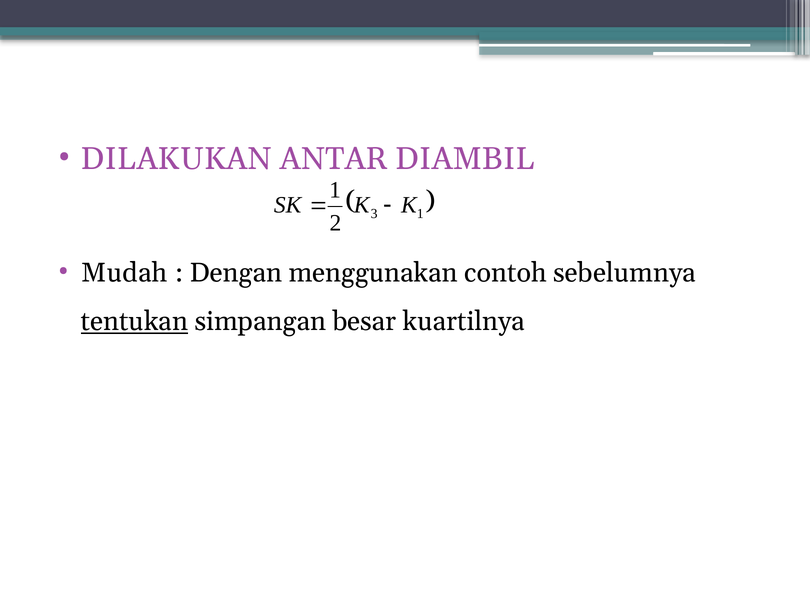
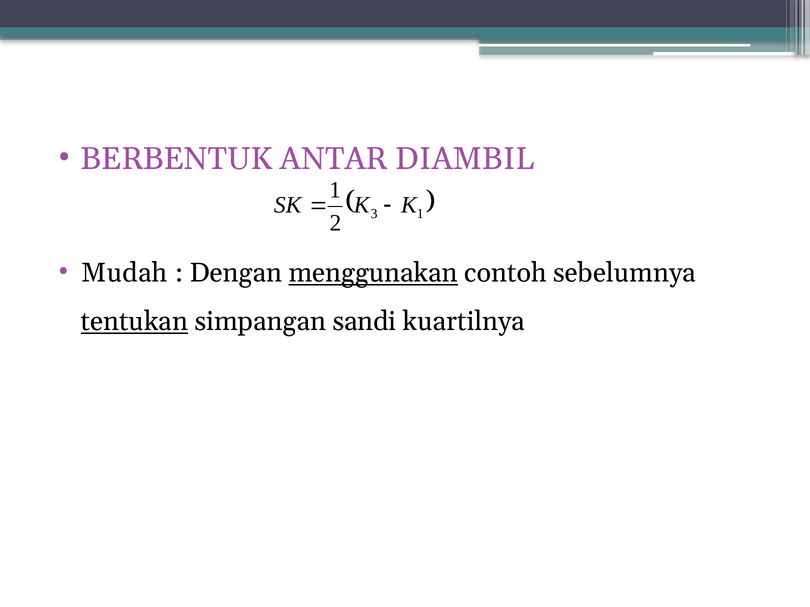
DILAKUKAN: DILAKUKAN -> BERBENTUK
menggunakan underline: none -> present
besar: besar -> sandi
